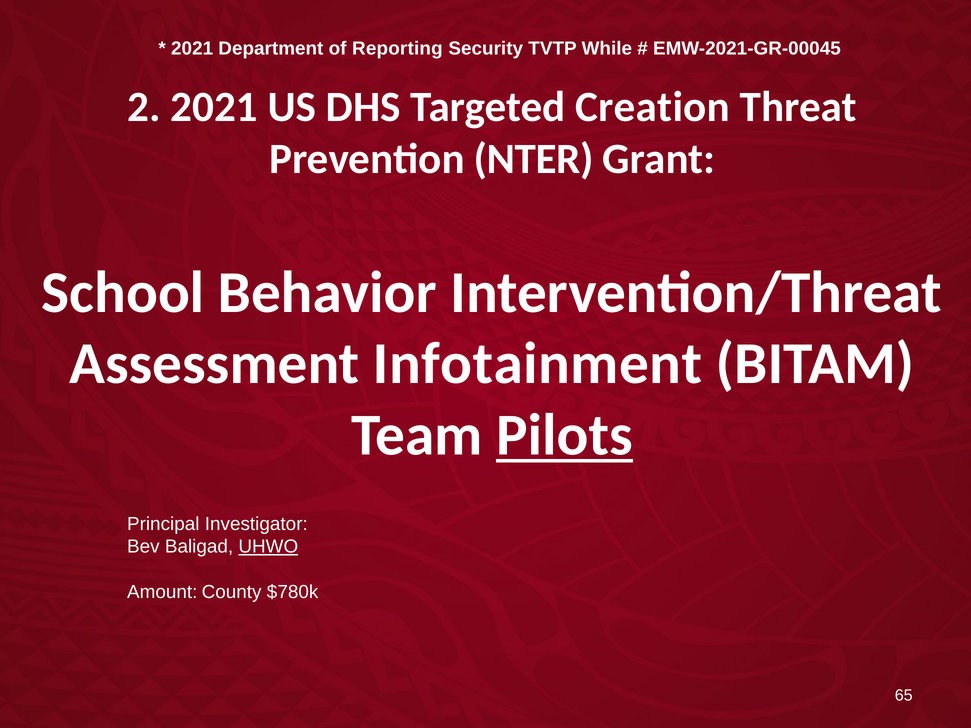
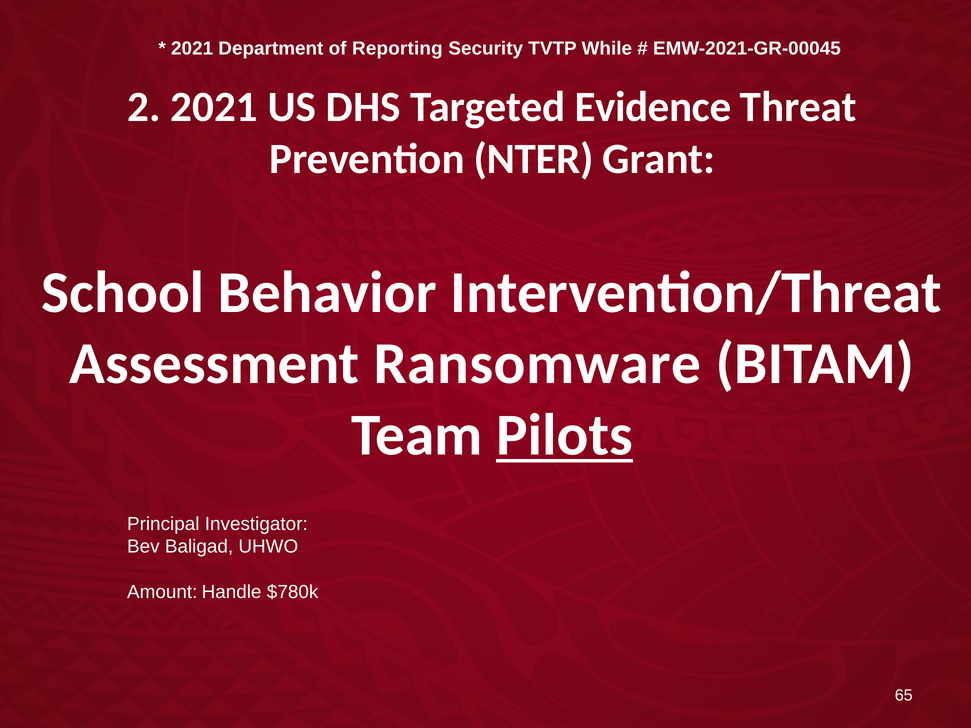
Creation: Creation -> Evidence
Infotainment: Infotainment -> Ransomware
UHWO underline: present -> none
County: County -> Handle
